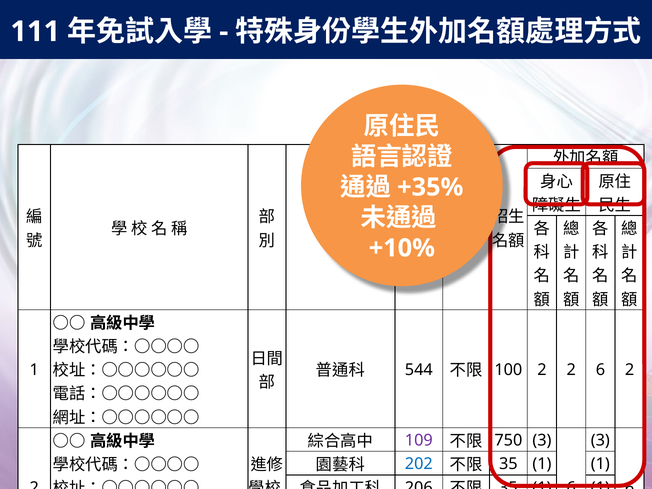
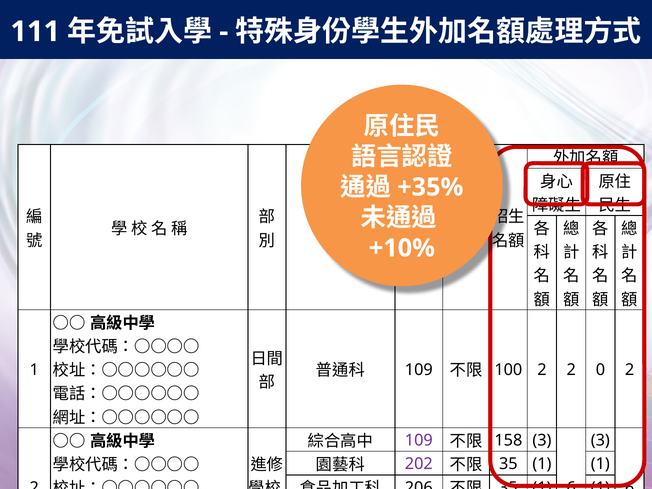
544 at (419, 370): 544 -> 109
2 6: 6 -> 0
750: 750 -> 158
202 colour: blue -> purple
